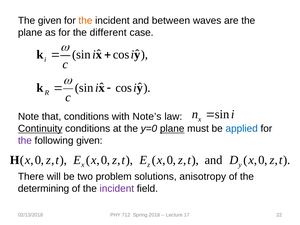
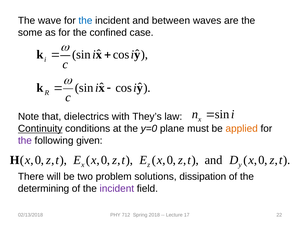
The given: given -> wave
the at (85, 21) colour: orange -> blue
plane at (30, 33): plane -> some
different: different -> confined
that conditions: conditions -> dielectrics
Note’s: Note’s -> They’s
plane at (172, 129) underline: present -> none
applied colour: blue -> orange
anisotropy: anisotropy -> dissipation
